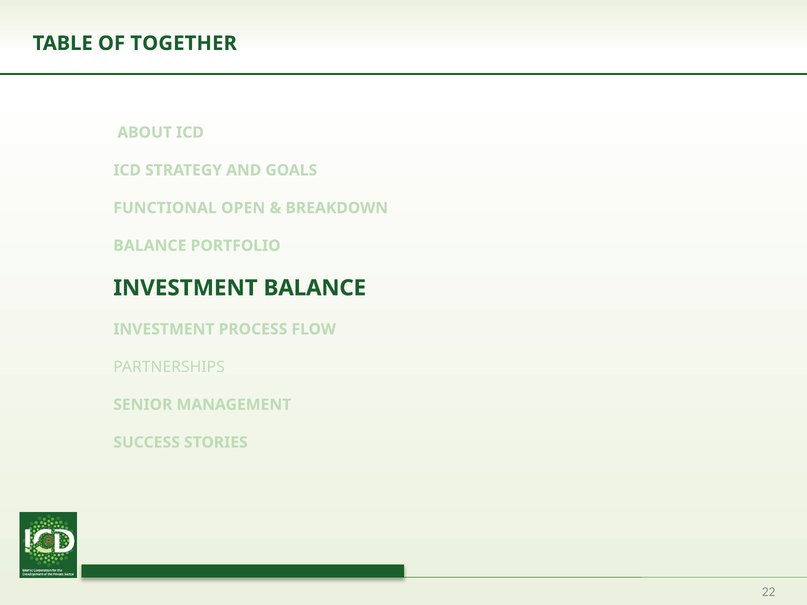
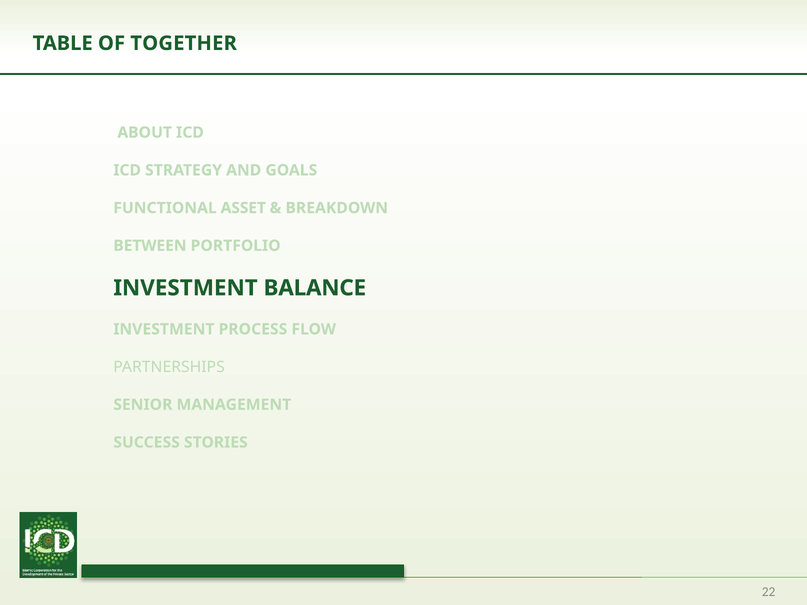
OPEN: OPEN -> ASSET
BALANCE at (150, 246): BALANCE -> BETWEEN
